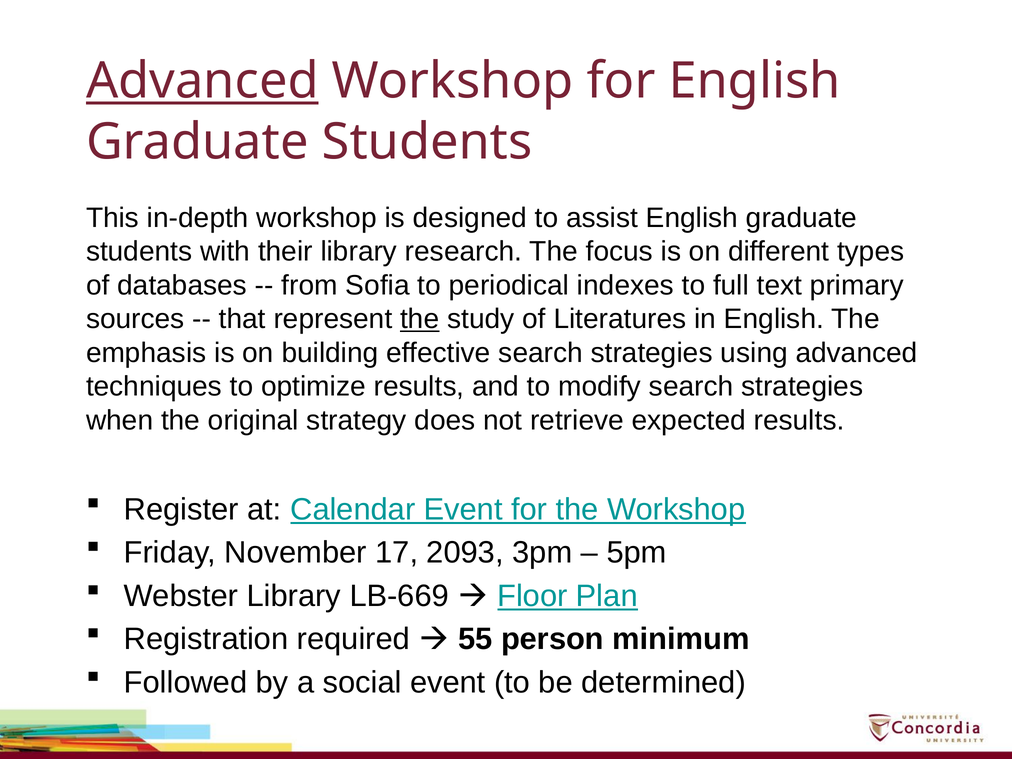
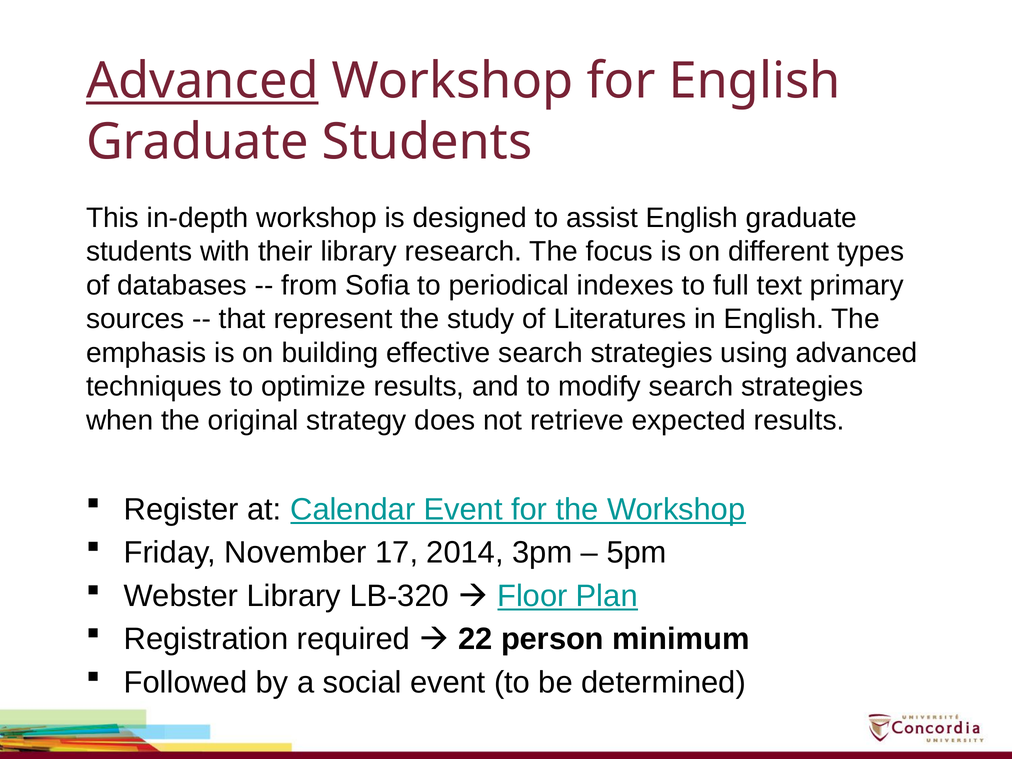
the at (420, 319) underline: present -> none
2093: 2093 -> 2014
LB-669: LB-669 -> LB-320
55: 55 -> 22
